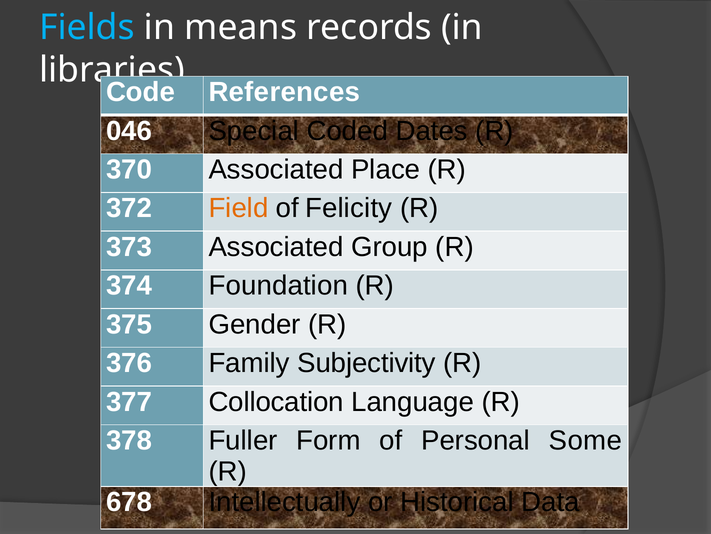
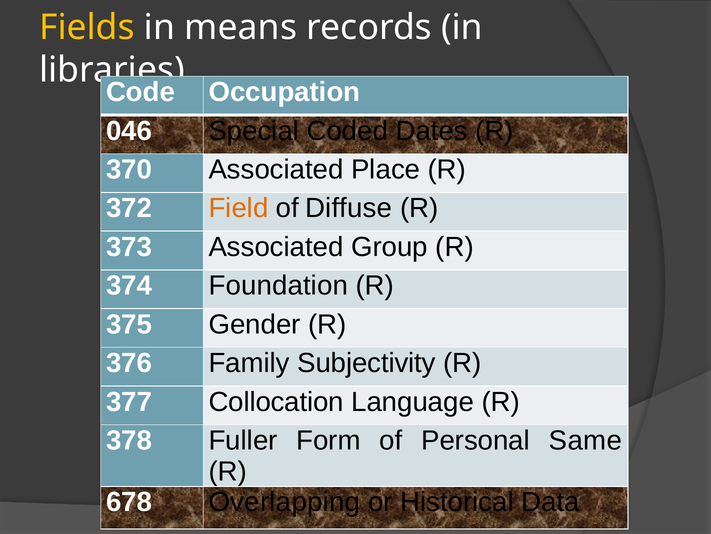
Fields colour: light blue -> yellow
References: References -> Occupation
Felicity: Felicity -> Diffuse
Some: Some -> Same
Intellectually: Intellectually -> Overlapping
